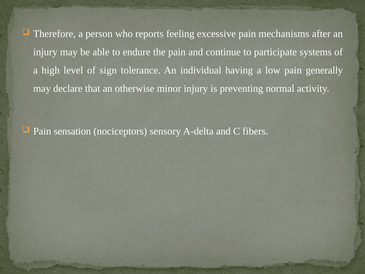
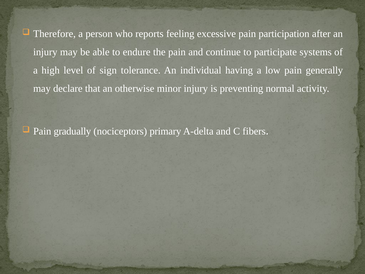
mechanisms: mechanisms -> participation
sensation: sensation -> gradually
sensory: sensory -> primary
